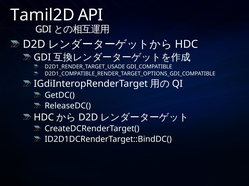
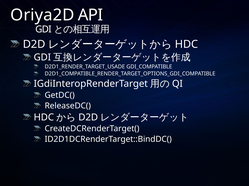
Tamil2D: Tamil2D -> Oriya2D
